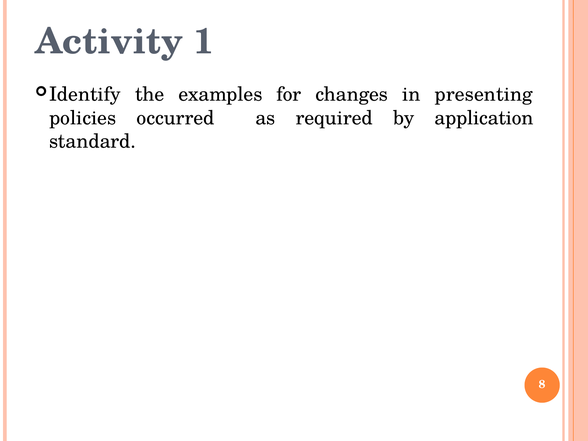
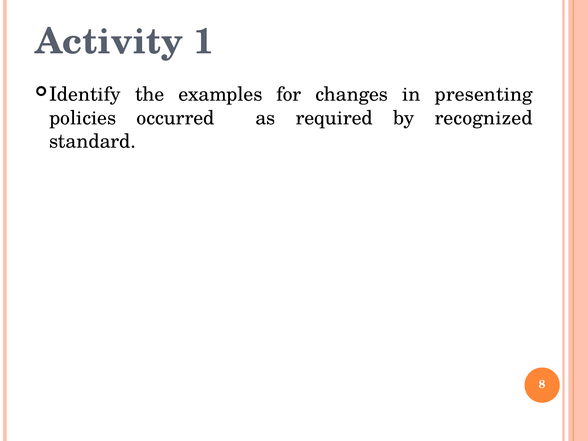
application: application -> recognized
